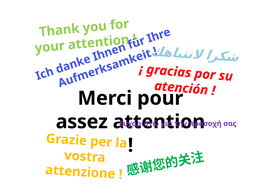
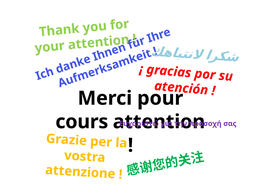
assez: assez -> cours
